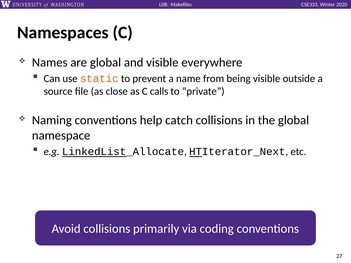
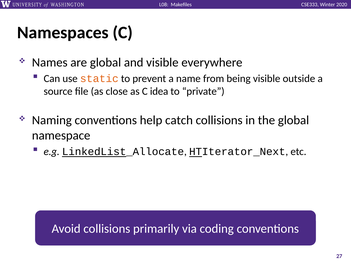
calls: calls -> idea
